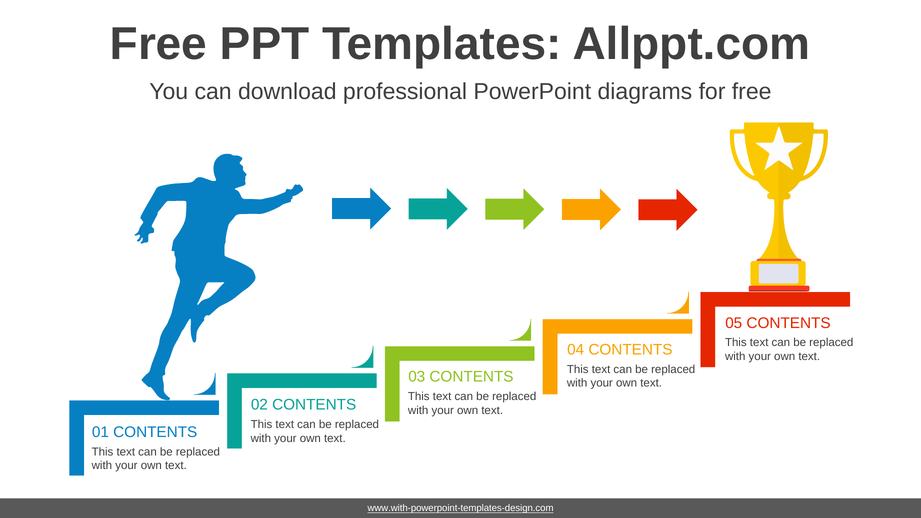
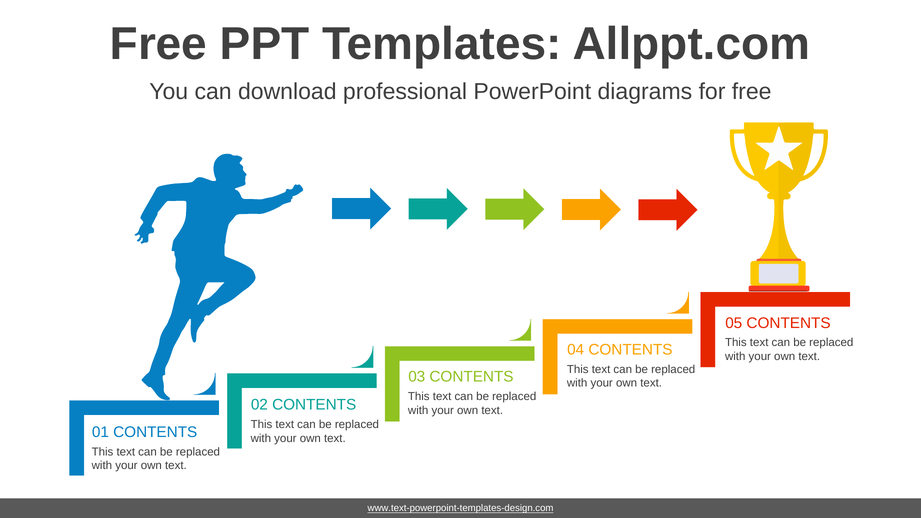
www.with-powerpoint-templates-design.com: www.with-powerpoint-templates-design.com -> www.text-powerpoint-templates-design.com
